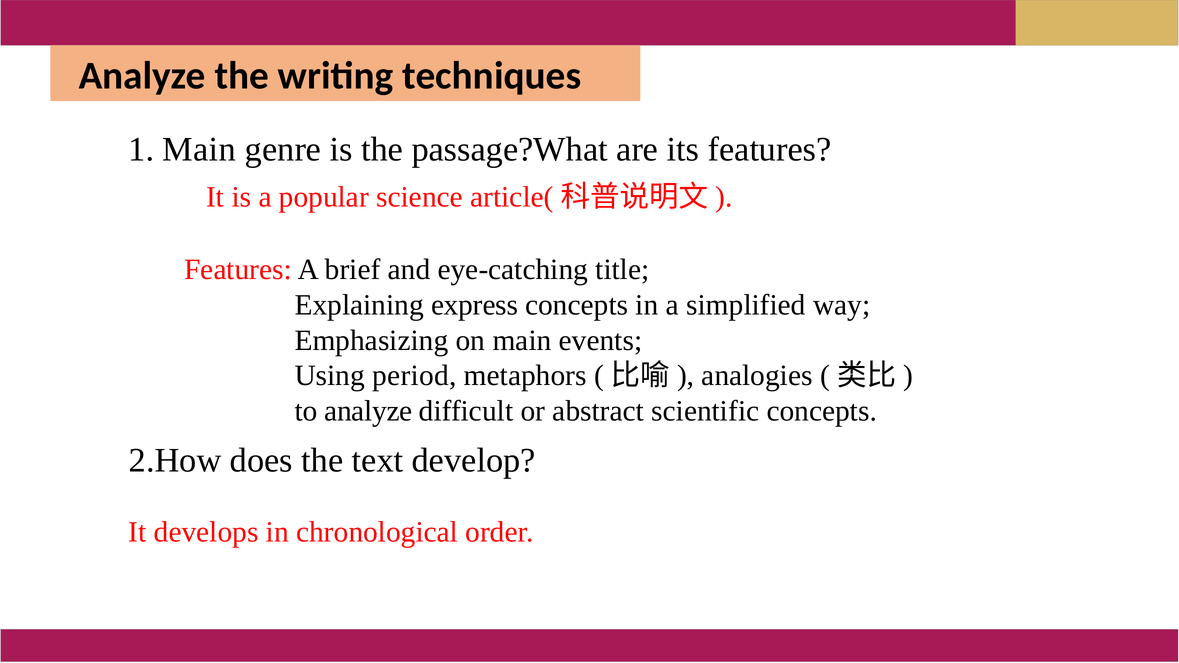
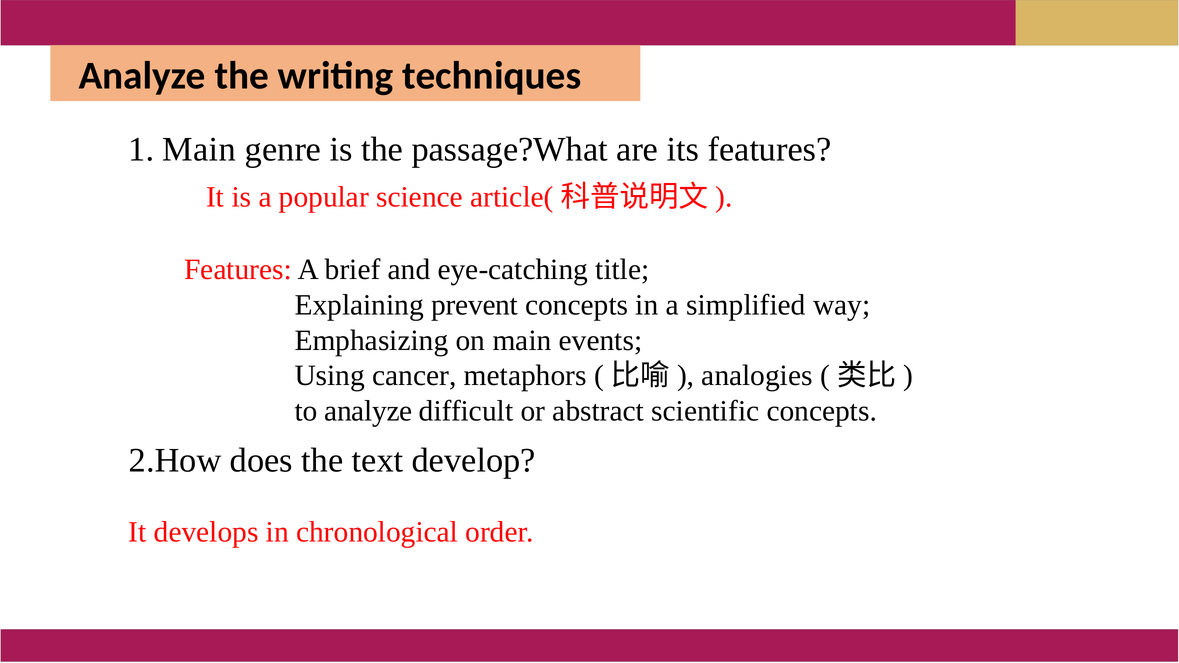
express: express -> prevent
period: period -> cancer
